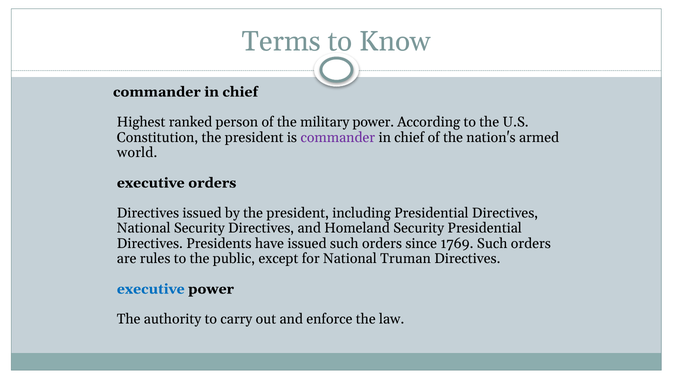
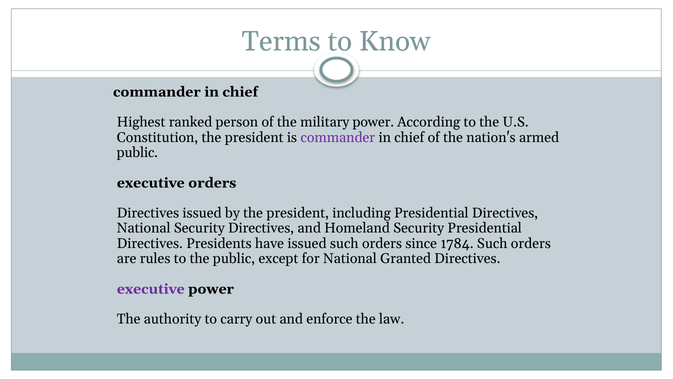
world at (137, 152): world -> public
1769: 1769 -> 1784
Truman: Truman -> Granted
executive at (151, 289) colour: blue -> purple
